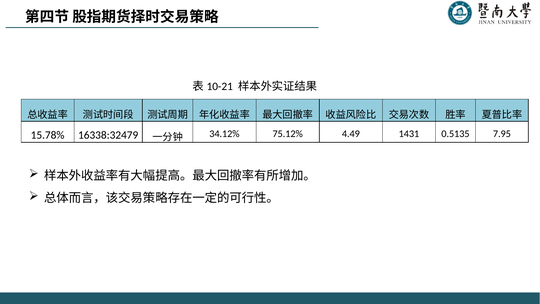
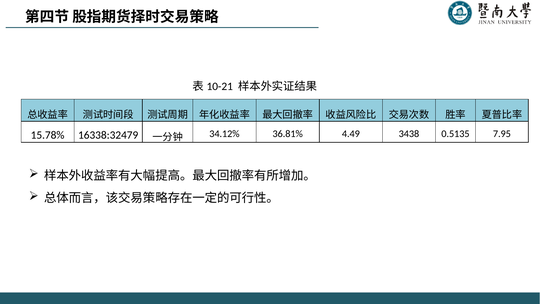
75.12%: 75.12% -> 36.81%
1431: 1431 -> 3438
